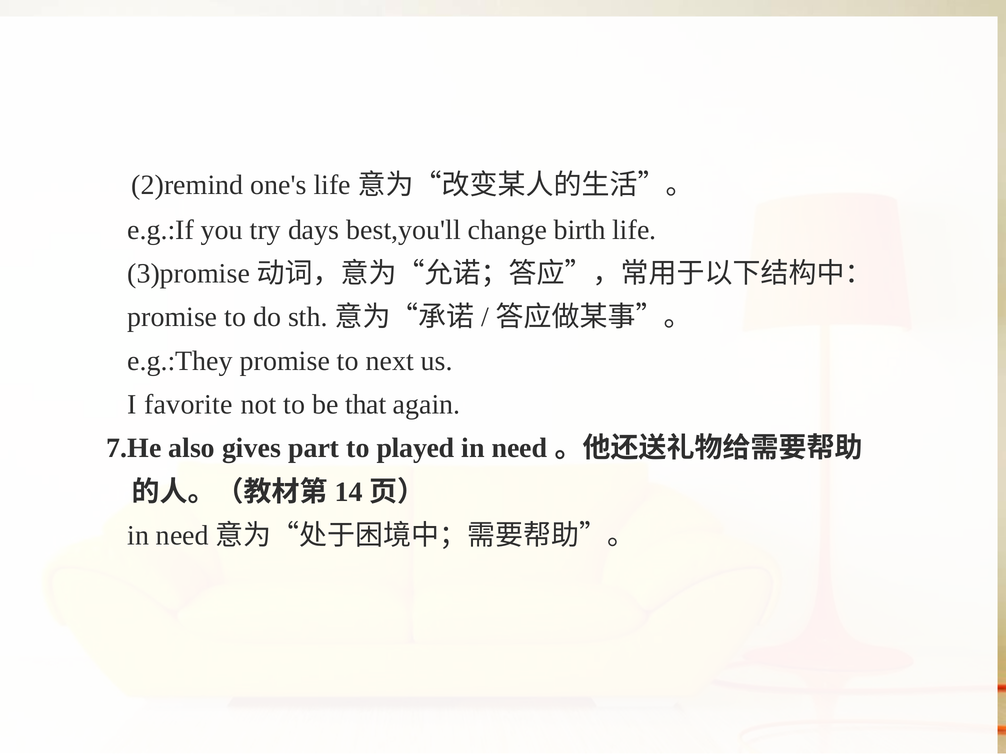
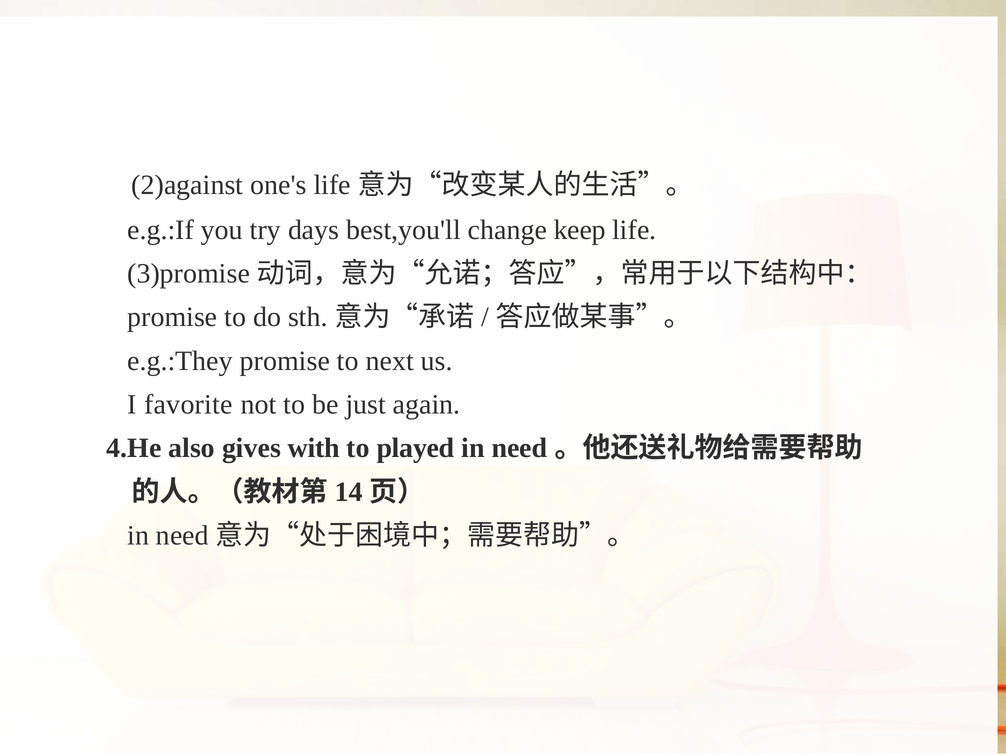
2)remind: 2)remind -> 2)against
birth: birth -> keep
that: that -> just
7.He: 7.He -> 4.He
part: part -> with
